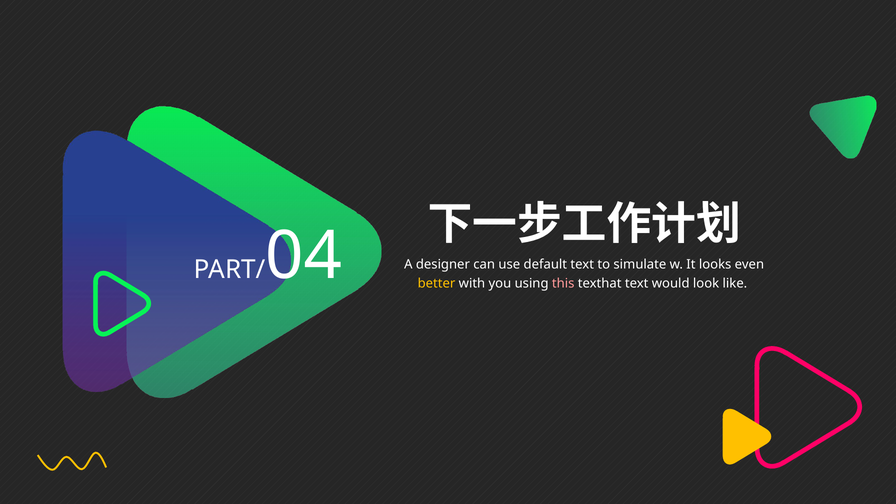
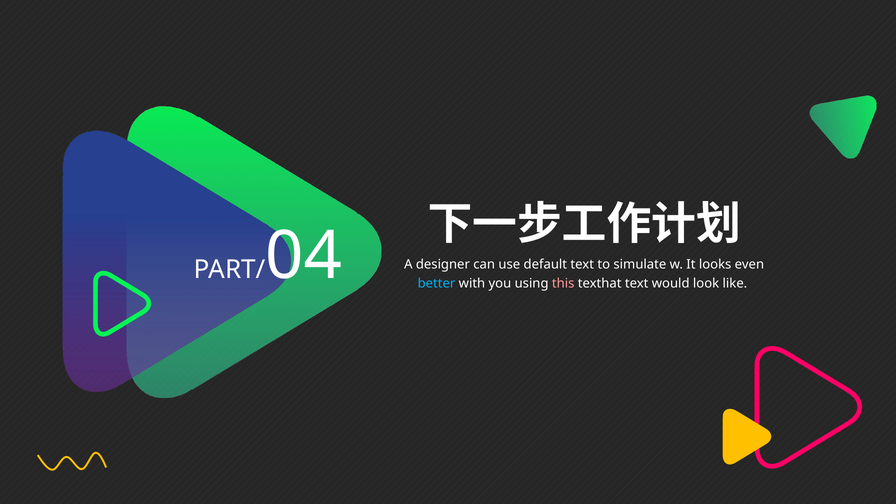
better colour: yellow -> light blue
